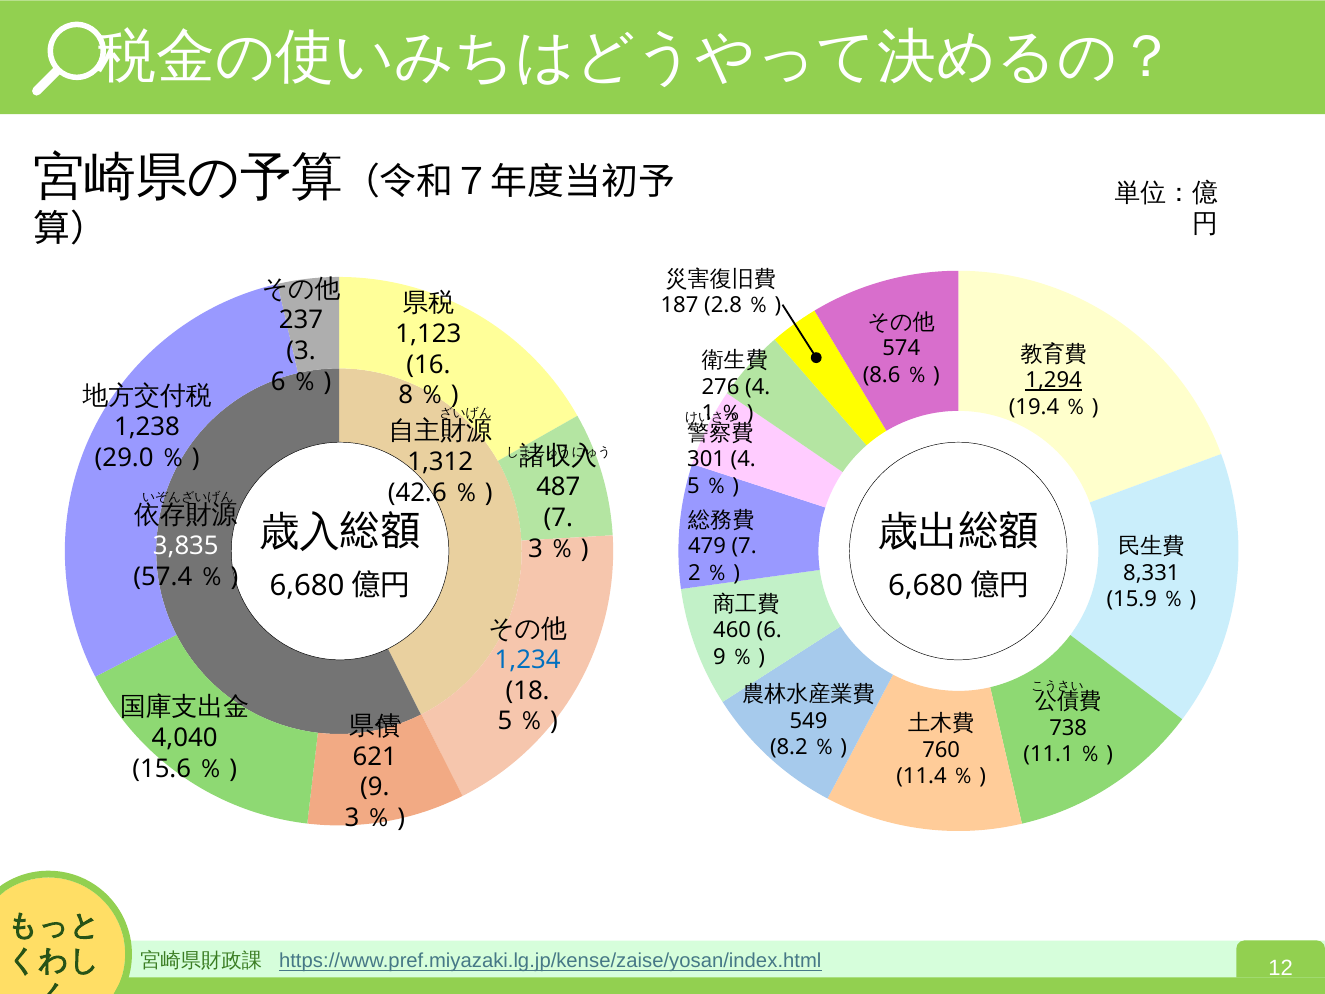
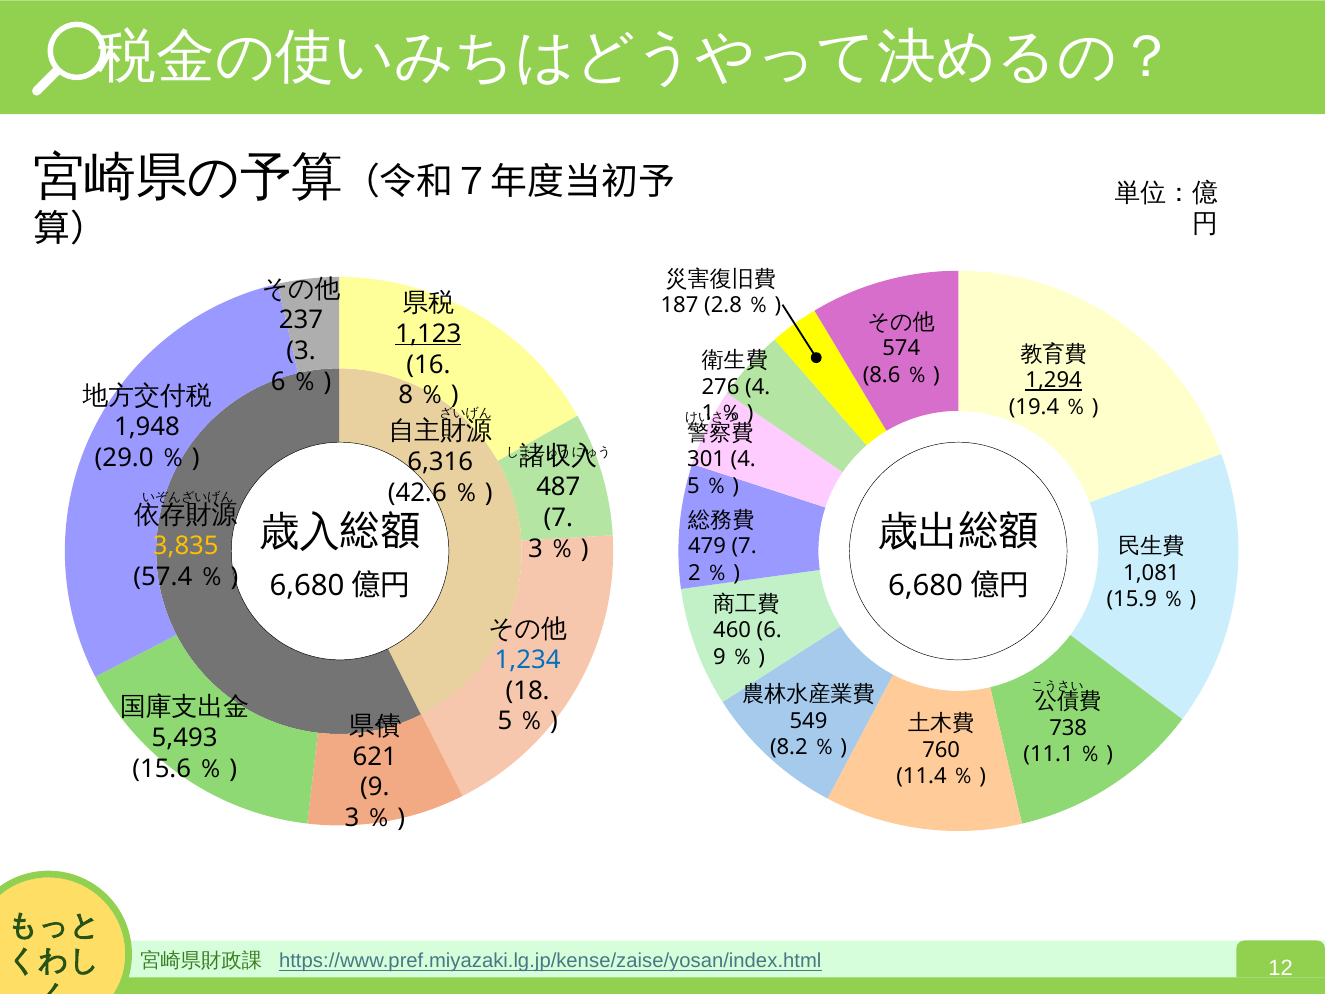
1,123 underline: none -> present
1,238: 1,238 -> 1,948
1,312: 1,312 -> 6,316
3,835 colour: white -> yellow
8,331: 8,331 -> 1,081
4,040: 4,040 -> 5,493
